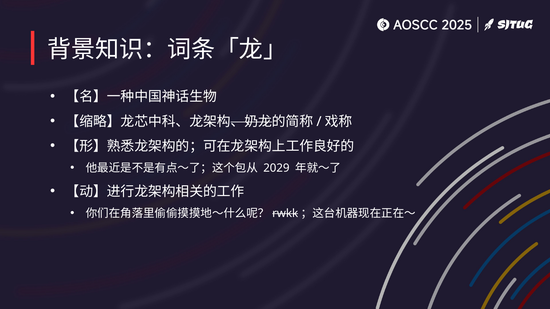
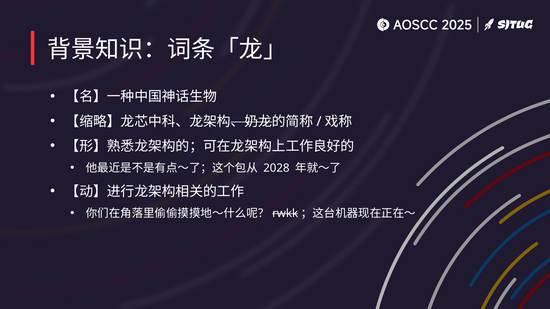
2029: 2029 -> 2028
